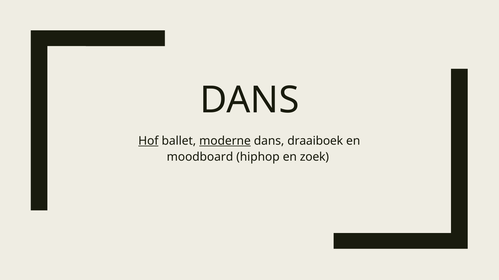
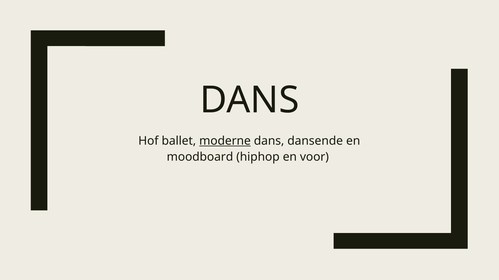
Hof underline: present -> none
draaiboek: draaiboek -> dansende
zoek: zoek -> voor
